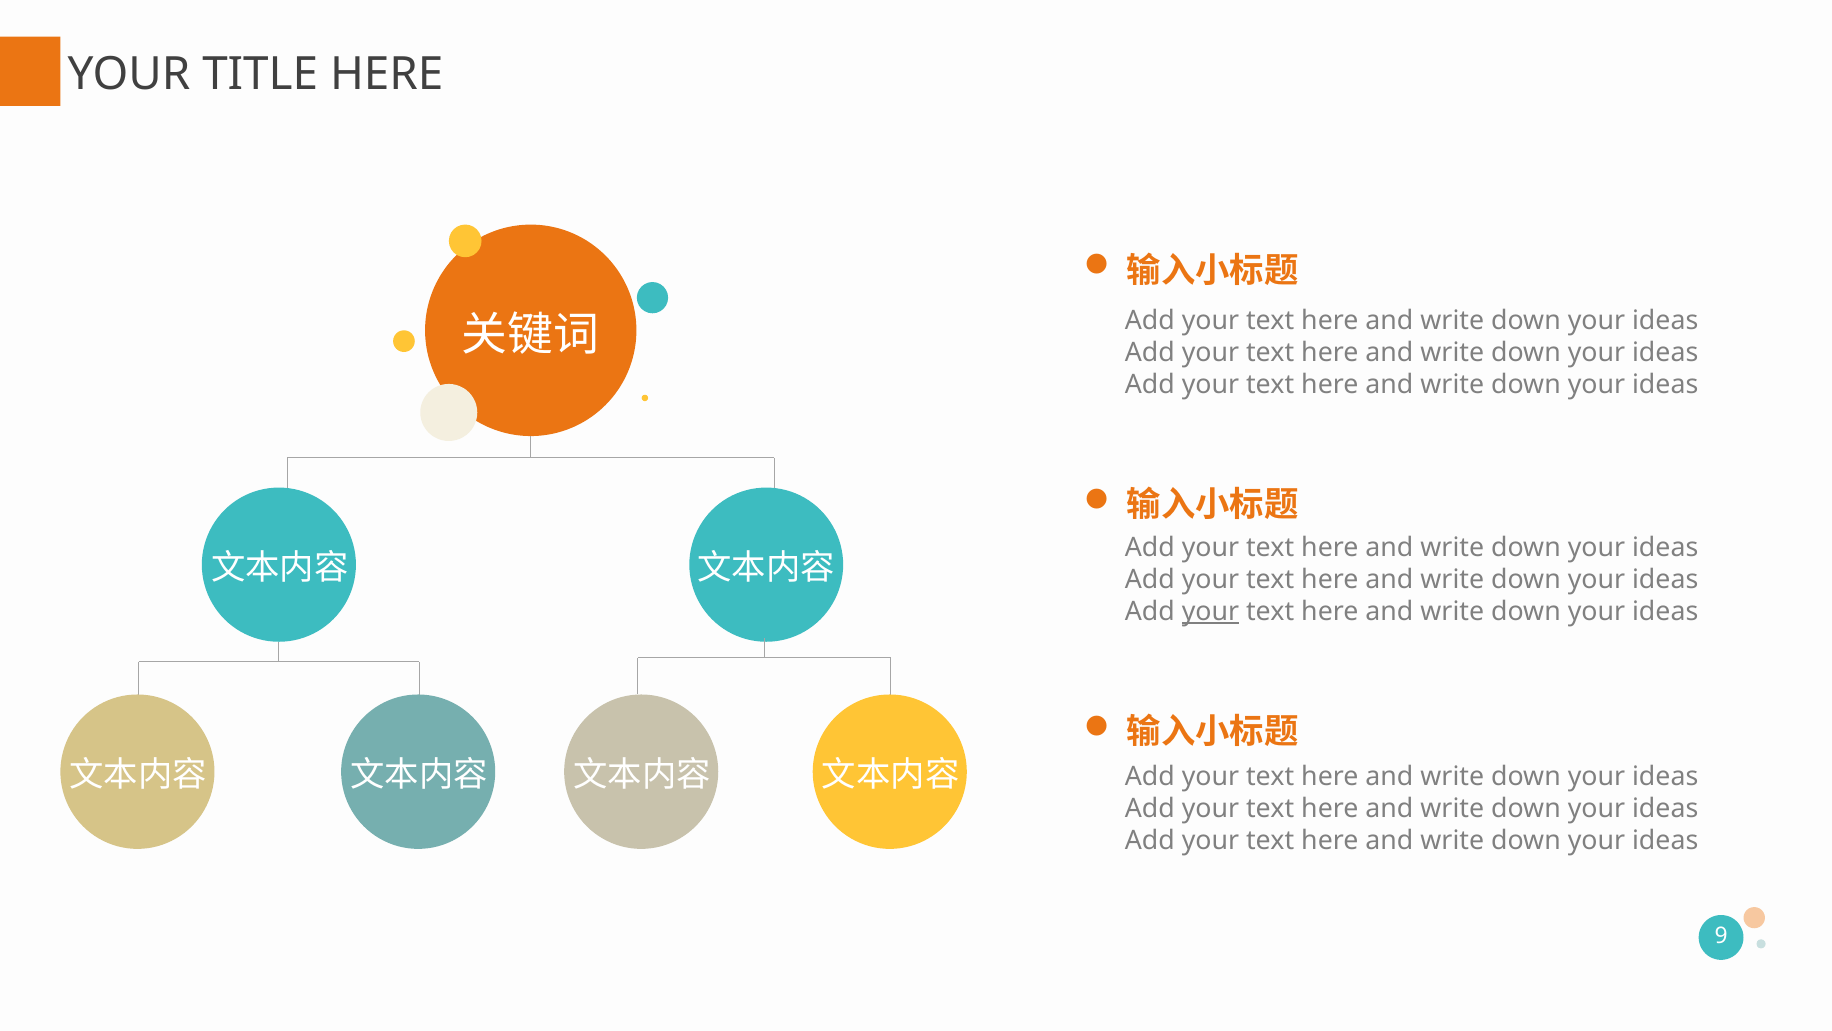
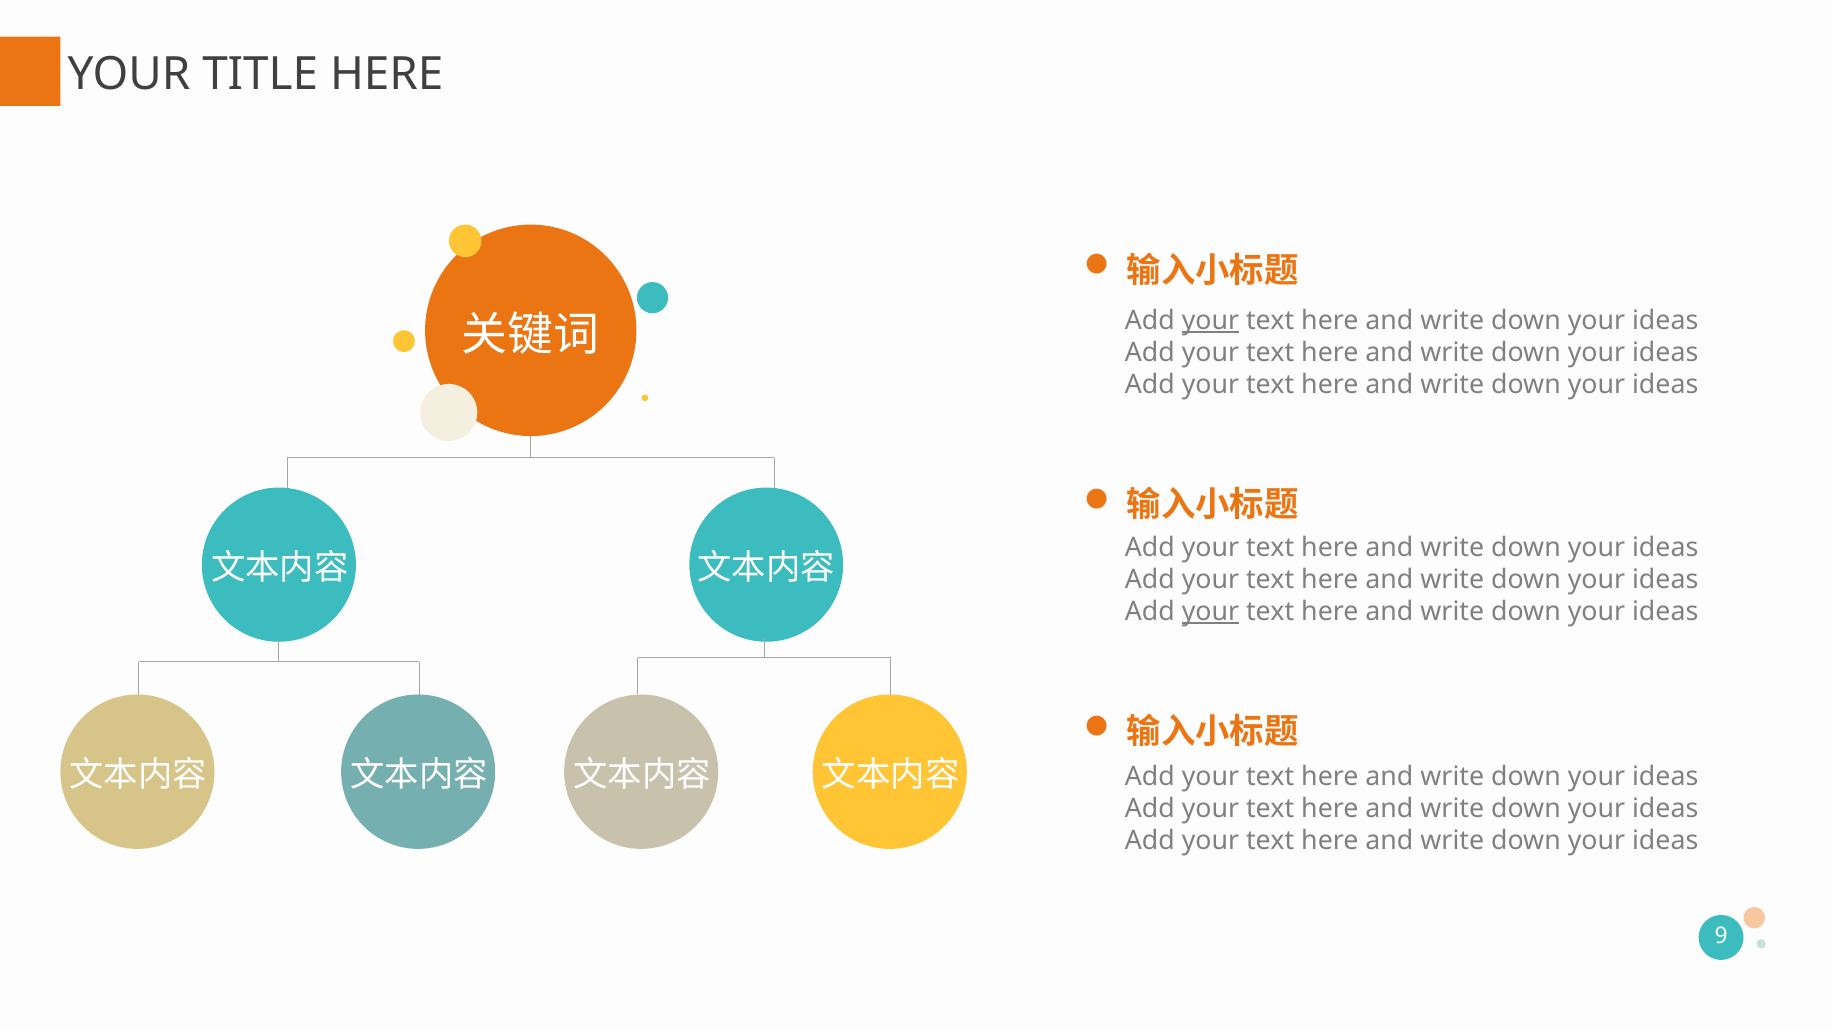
your at (1210, 320) underline: none -> present
